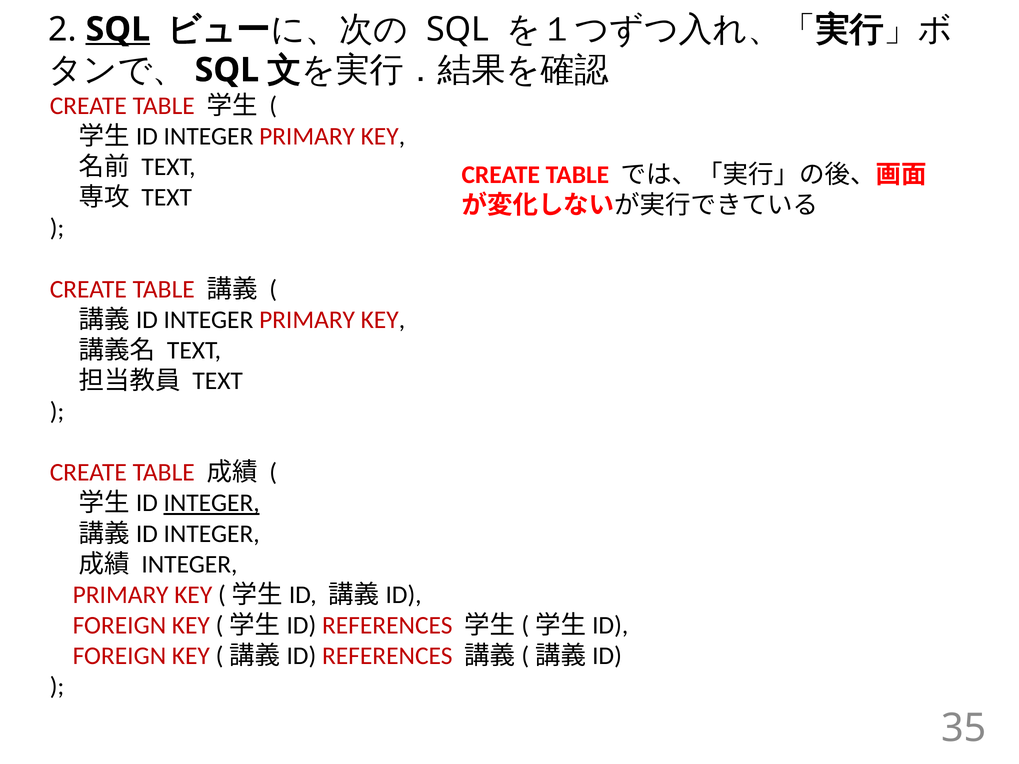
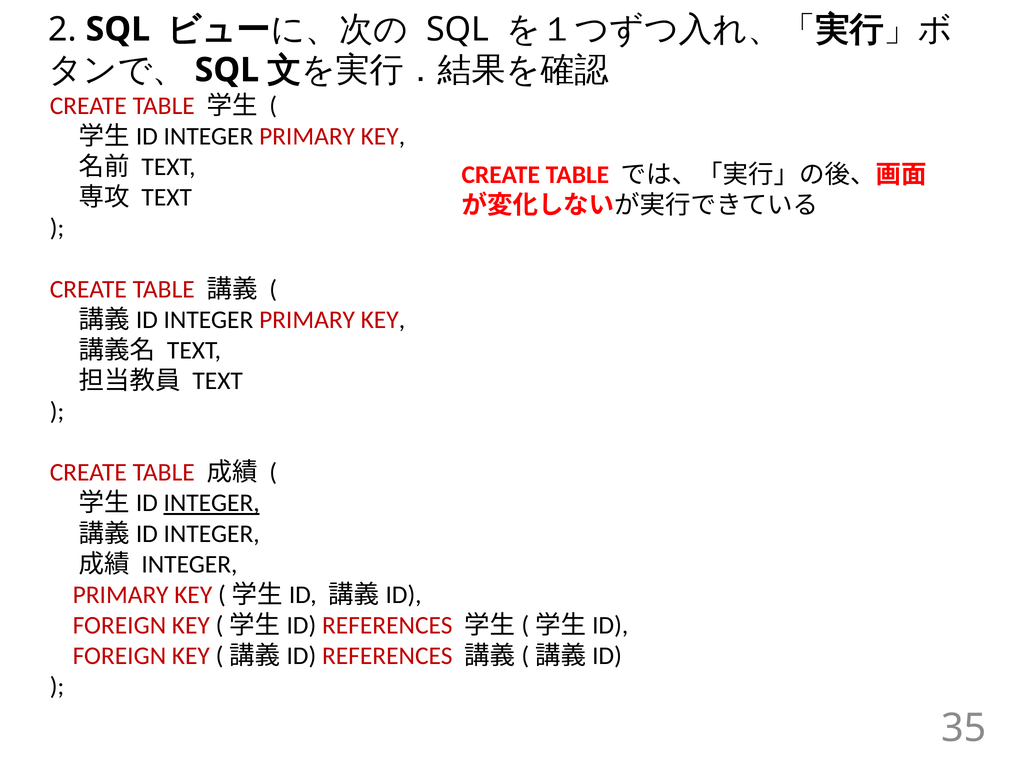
SQL at (118, 29) underline: present -> none
